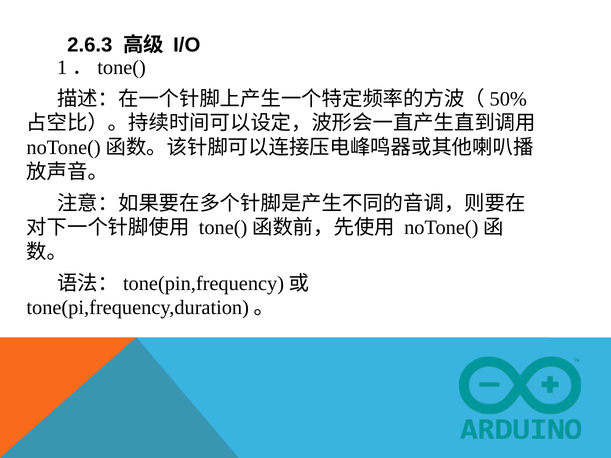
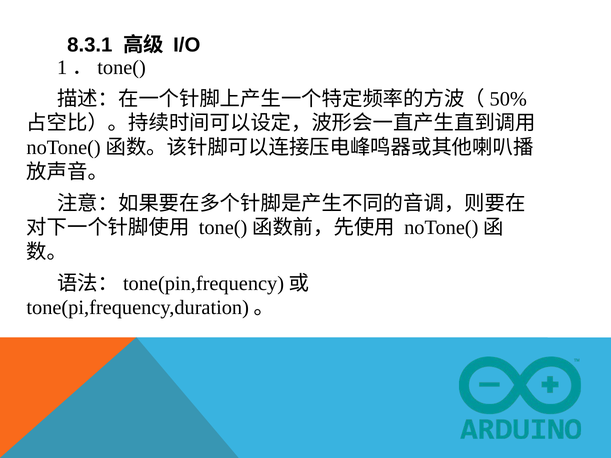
2.6.3: 2.6.3 -> 8.3.1
